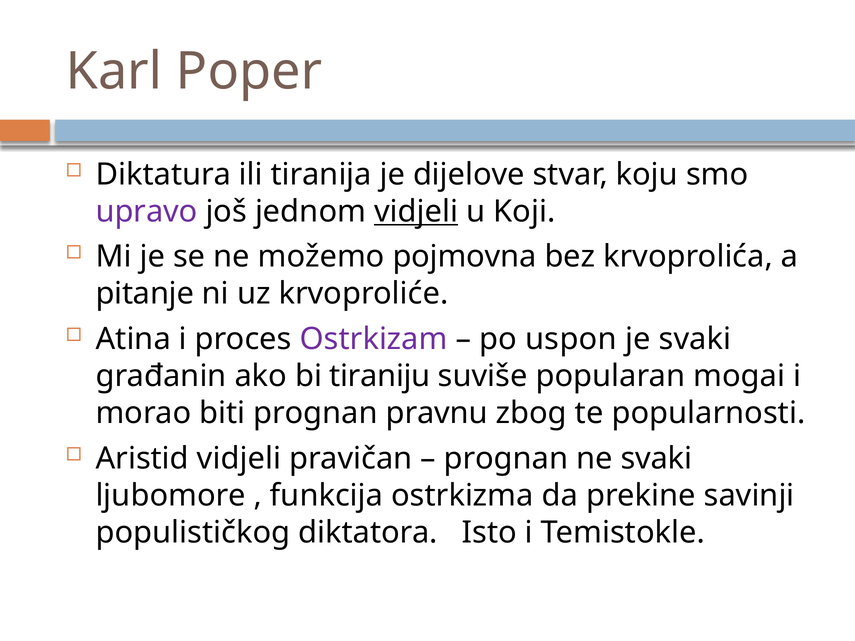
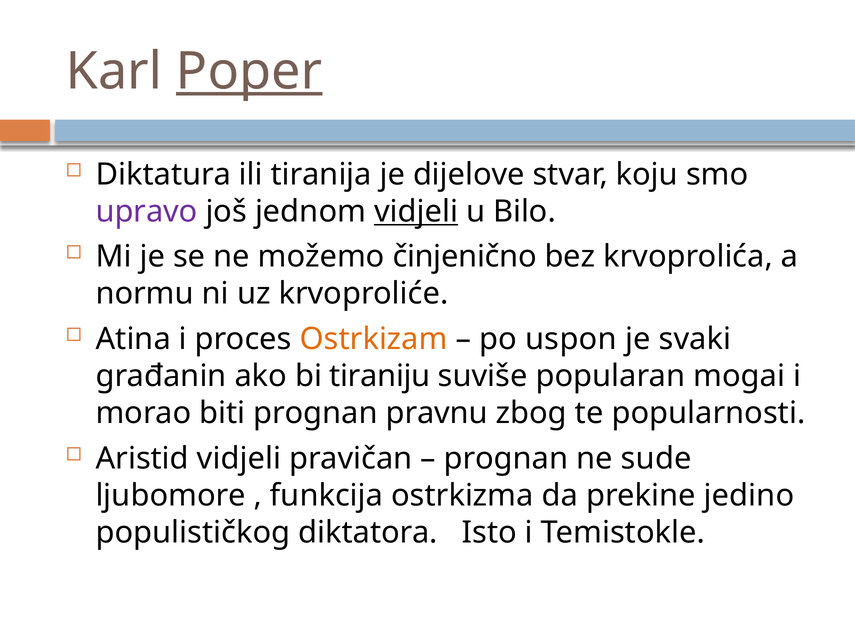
Poper underline: none -> present
Koji: Koji -> Bilo
pojmovna: pojmovna -> činjenično
pitanje: pitanje -> normu
Ostrkizam colour: purple -> orange
ne svaki: svaki -> sude
savinji: savinji -> jedino
